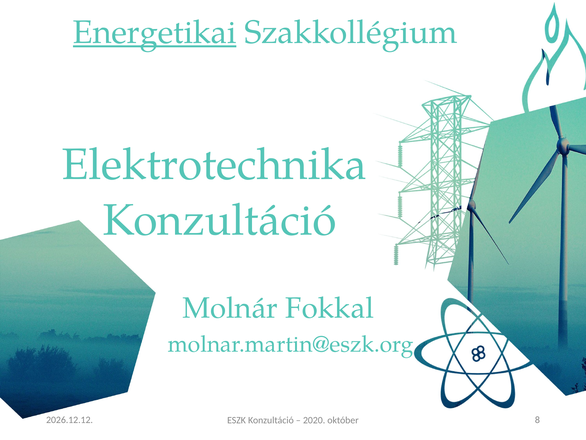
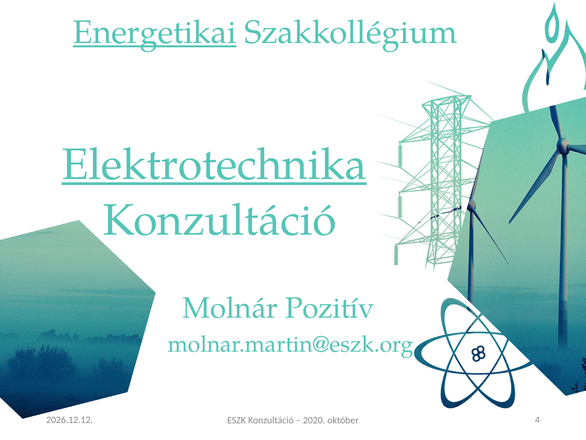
Elektrotechnika underline: none -> present
Fokkal: Fokkal -> Pozitív
8: 8 -> 4
